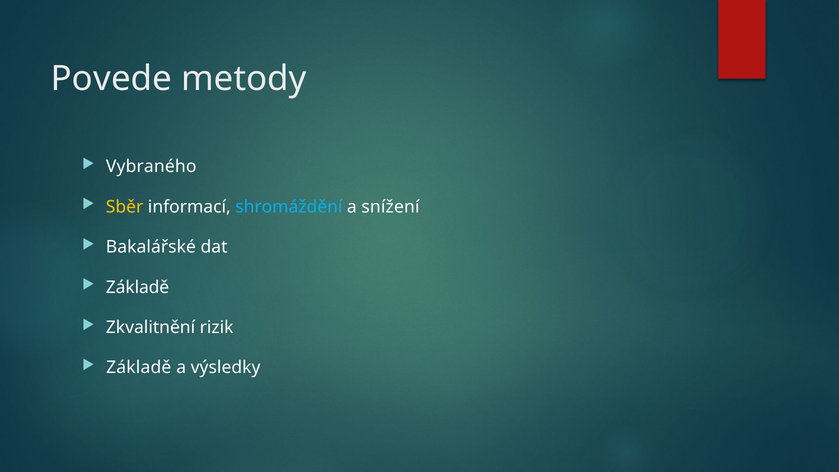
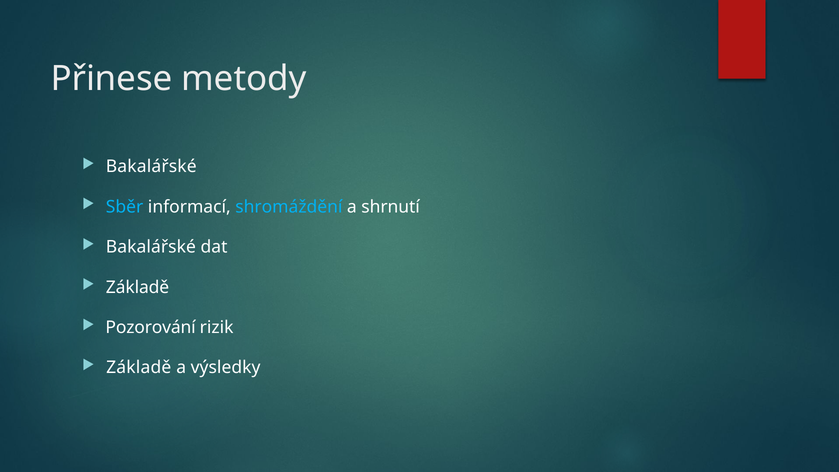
Povede: Povede -> Přinese
Vybraného at (151, 167): Vybraného -> Bakalářské
Sběr colour: yellow -> light blue
snížení: snížení -> shrnutí
Zkvalitnění: Zkvalitnění -> Pozorování
